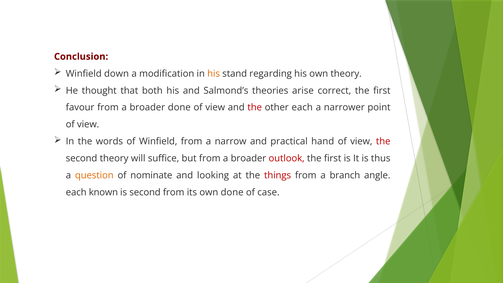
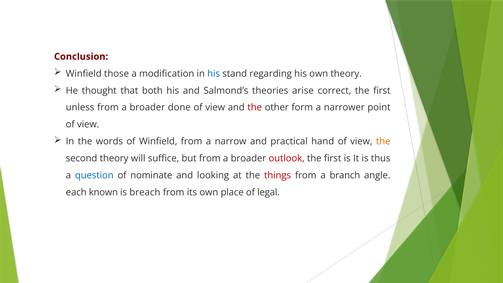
down: down -> those
his at (214, 74) colour: orange -> blue
favour: favour -> unless
other each: each -> form
the at (383, 141) colour: red -> orange
question colour: orange -> blue
is second: second -> breach
own done: done -> place
case: case -> legal
